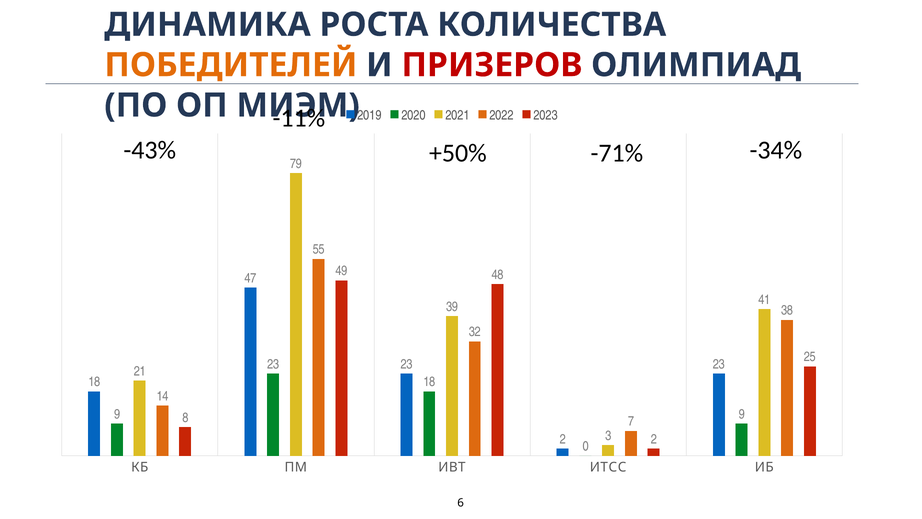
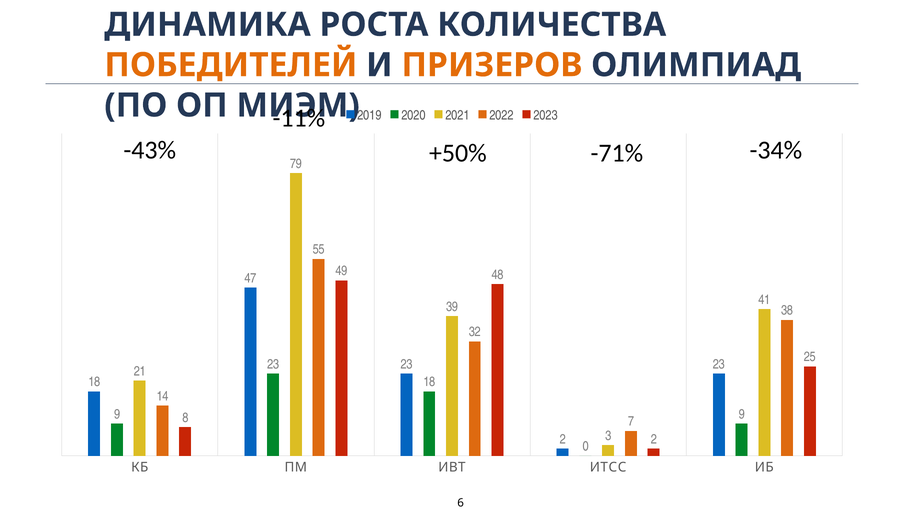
ПРИЗЕРОВ colour: red -> orange
